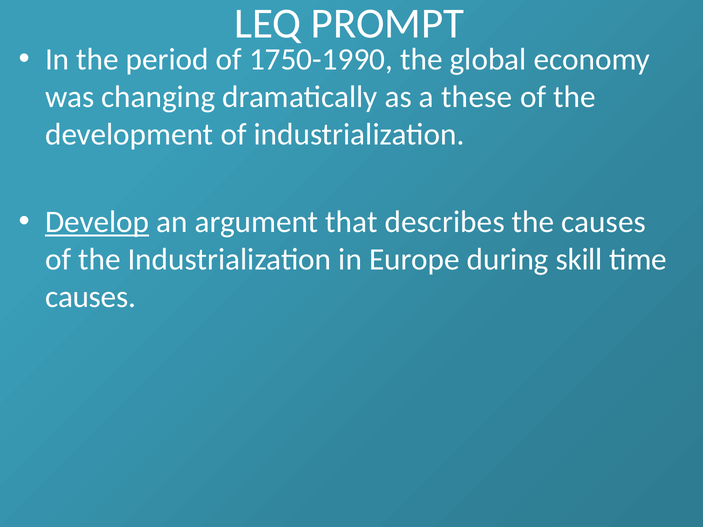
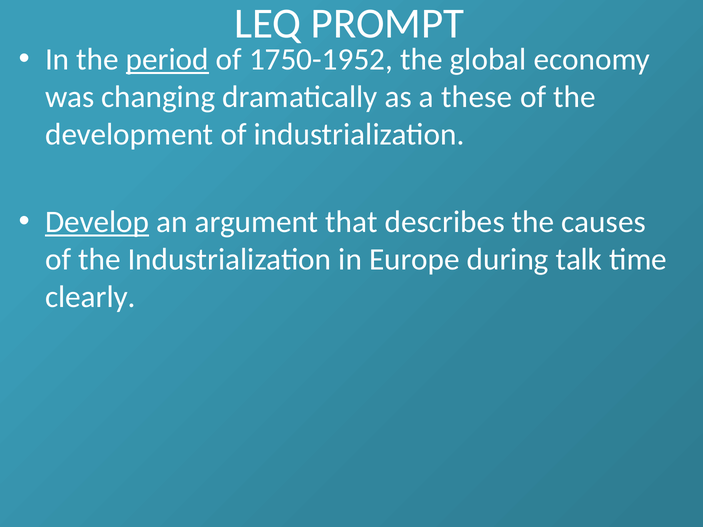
period underline: none -> present
1750-1990: 1750-1990 -> 1750-1952
skill: skill -> talk
causes at (91, 297): causes -> clearly
